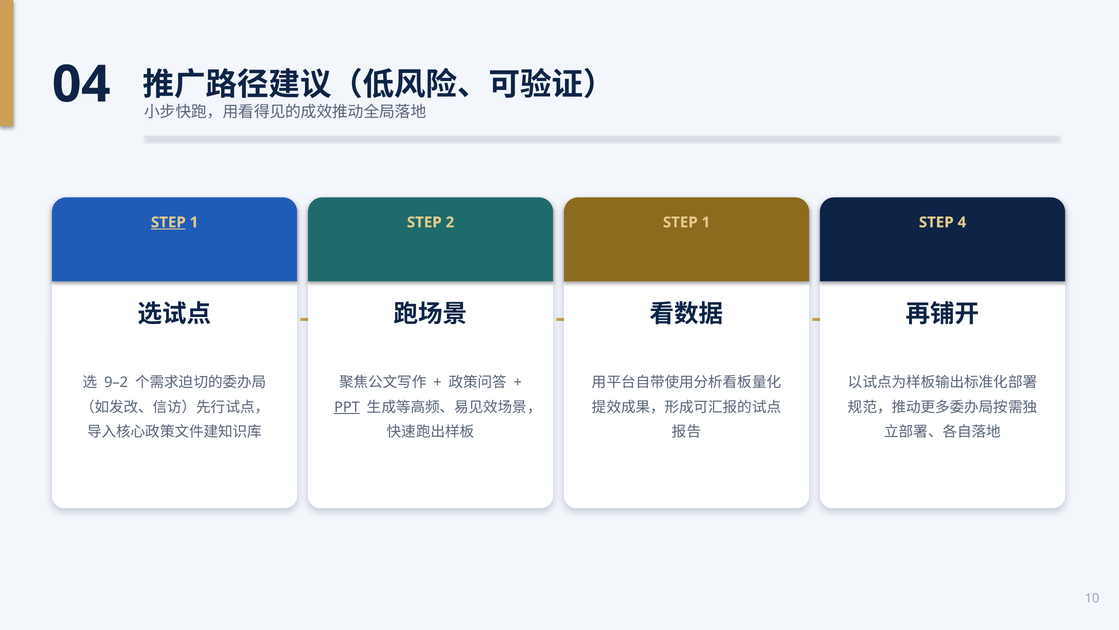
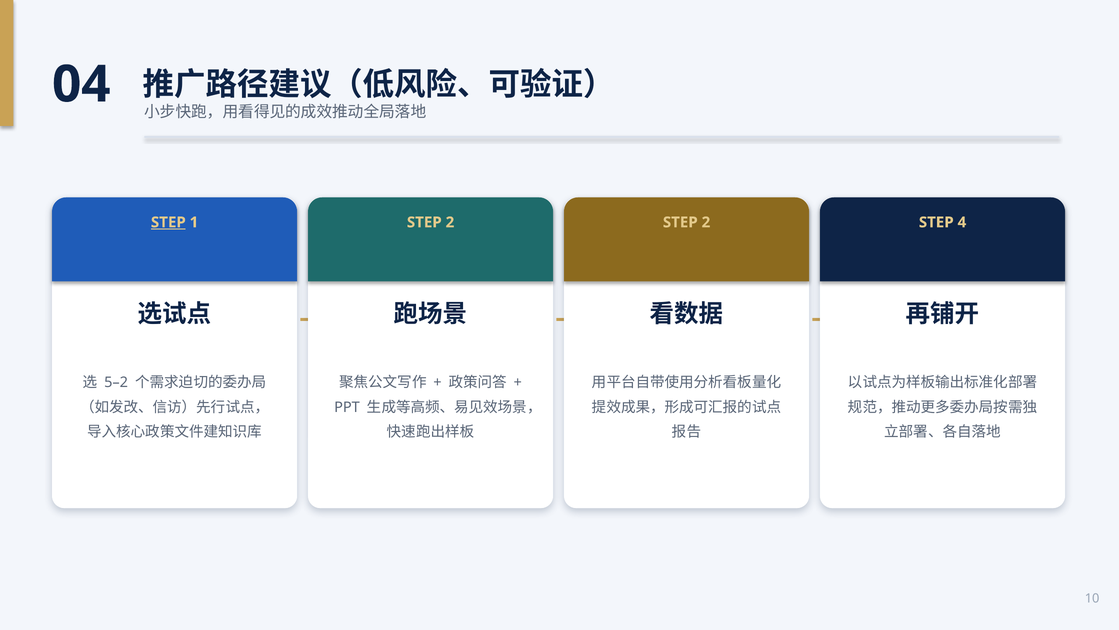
1 at (706, 222): 1 -> 2
9–2: 9–2 -> 5–2
PPT underline: present -> none
